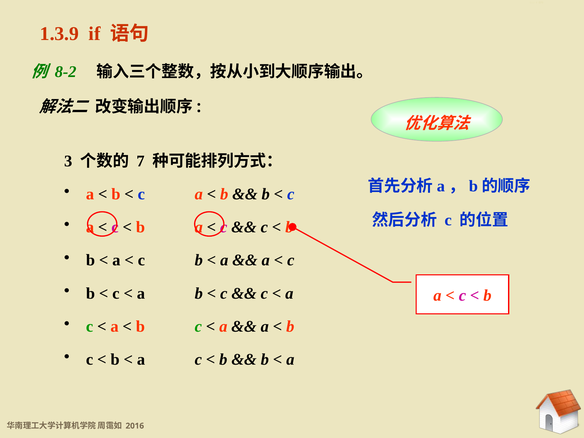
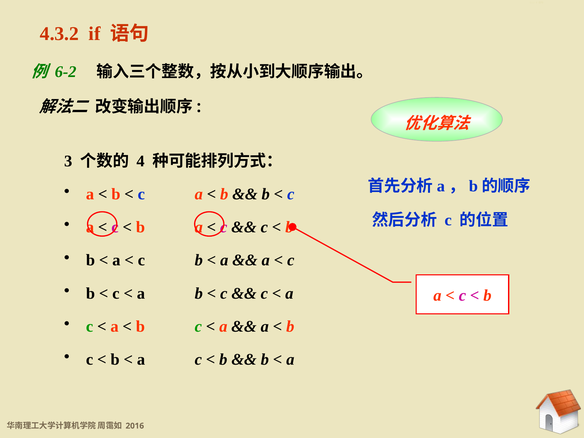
1.3.9: 1.3.9 -> 4.3.2
8-2: 8-2 -> 6-2
7: 7 -> 4
